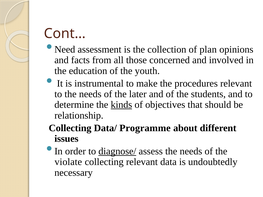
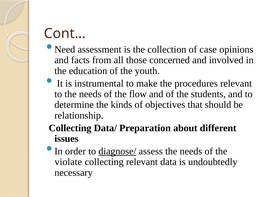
plan: plan -> case
later: later -> flow
kinds underline: present -> none
Programme: Programme -> Preparation
